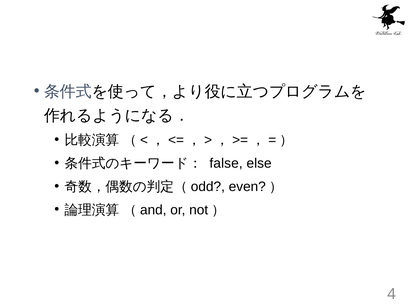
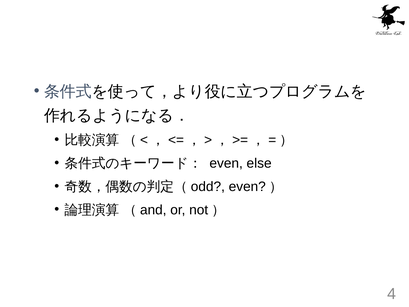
false at (226, 163): false -> even
